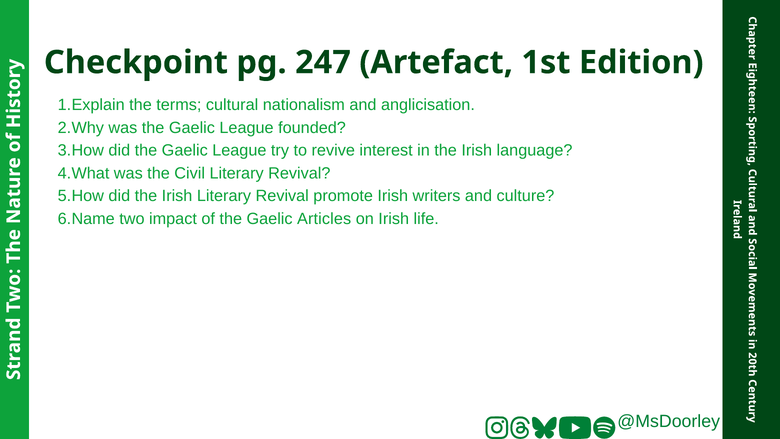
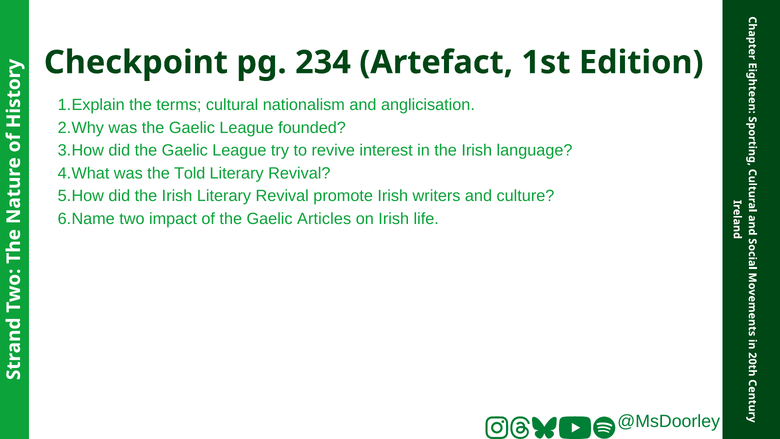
247: 247 -> 234
Civil: Civil -> Told
